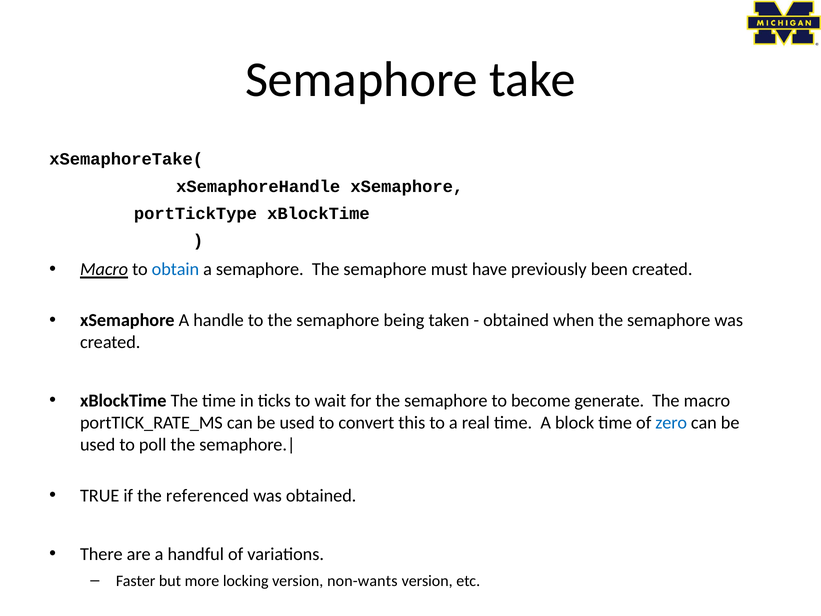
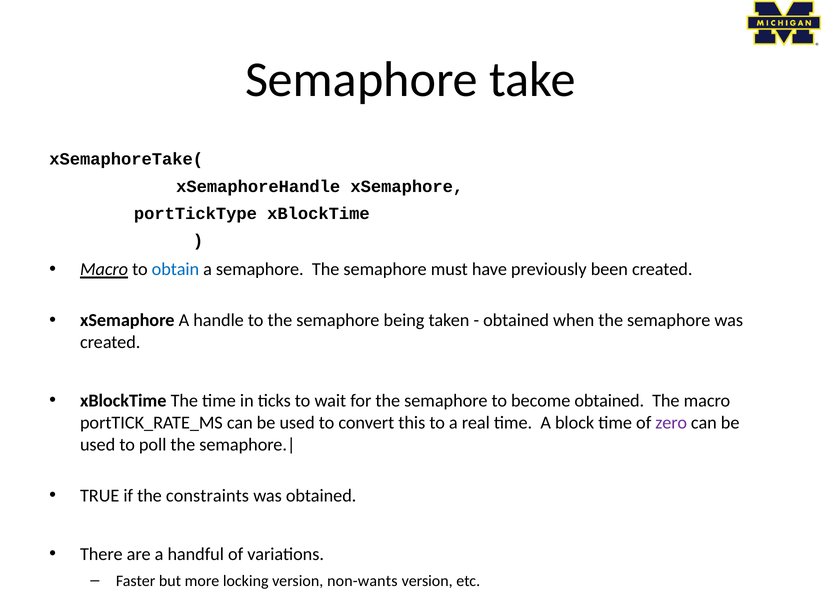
become generate: generate -> obtained
zero colour: blue -> purple
referenced: referenced -> constraints
